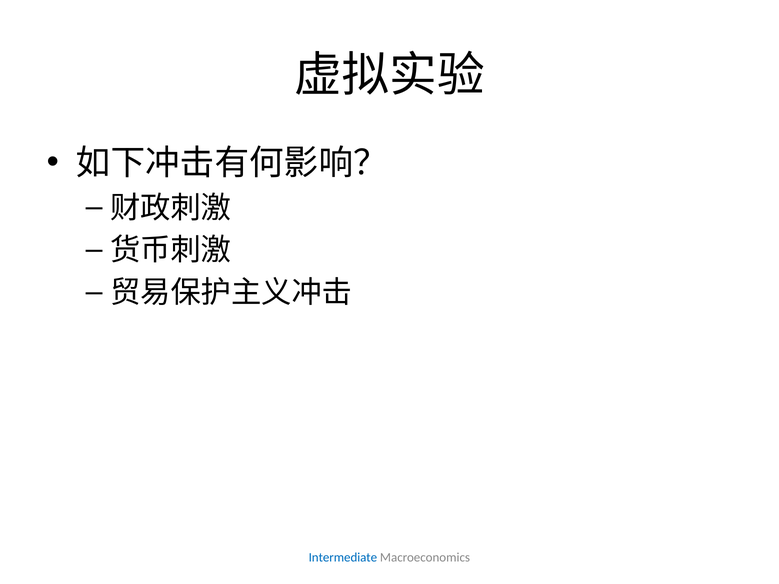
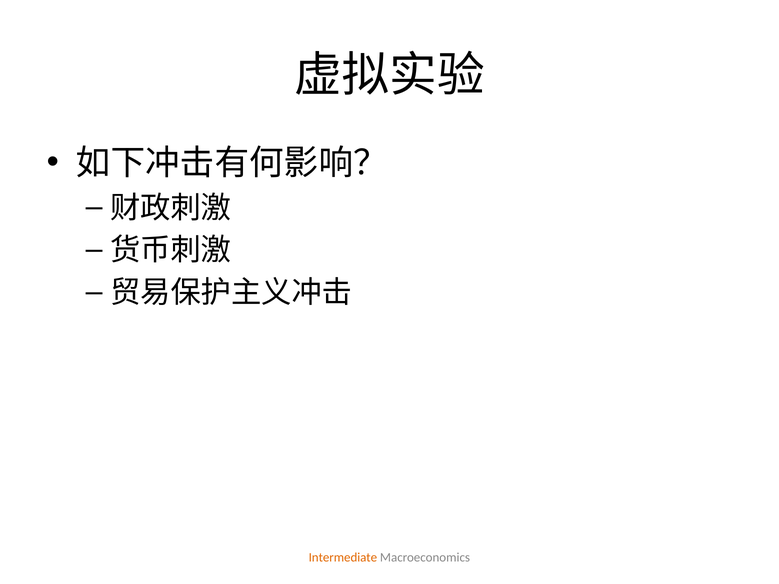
Intermediate colour: blue -> orange
